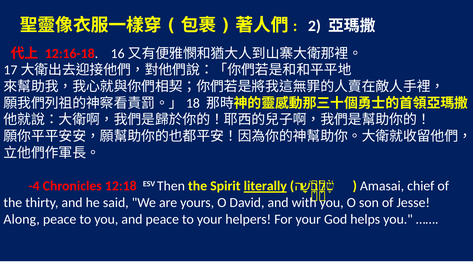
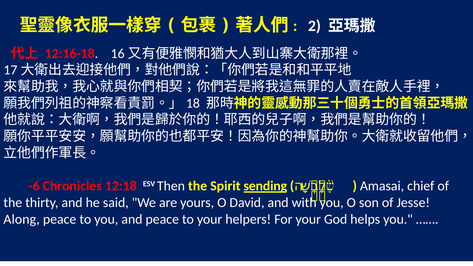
-4: -4 -> -6
literally: literally -> sending
